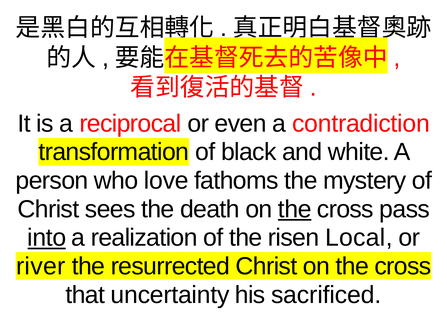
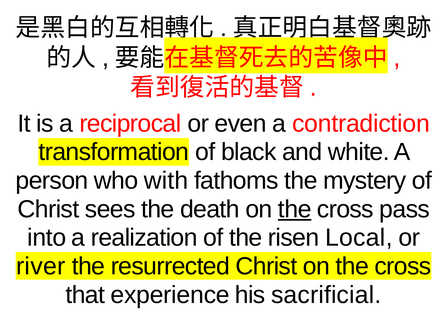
love: love -> with
into underline: present -> none
uncertainty: uncertainty -> experience
sacrificed: sacrificed -> sacrificial
